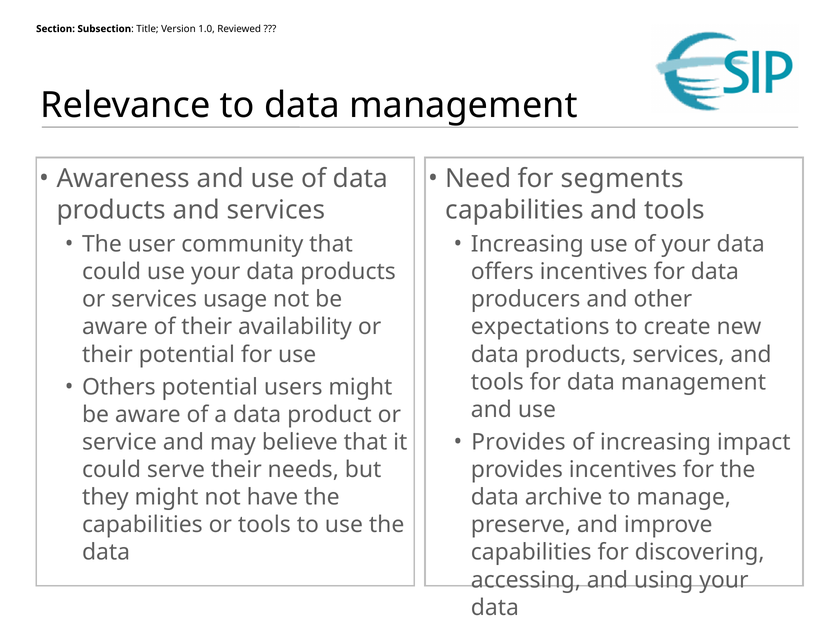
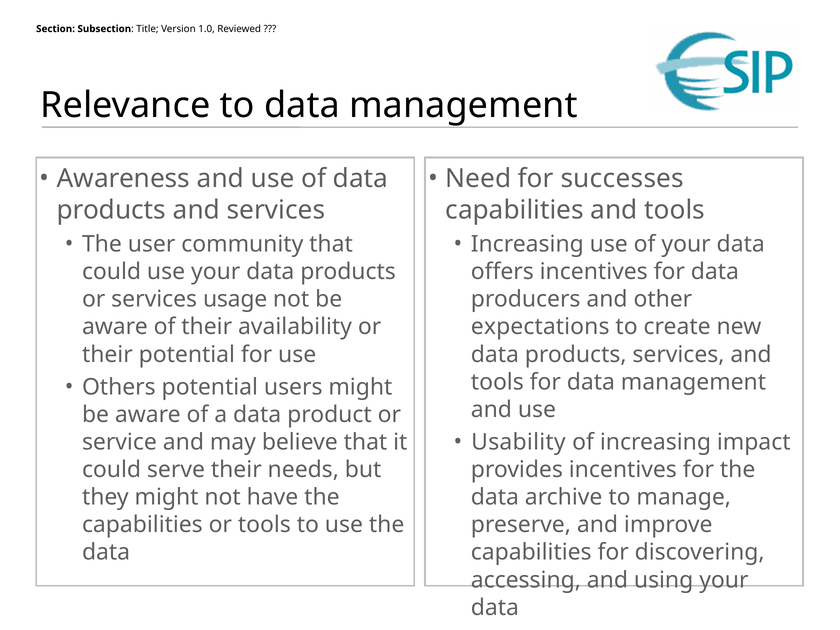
segments: segments -> successes
Provides at (518, 442): Provides -> Usability
